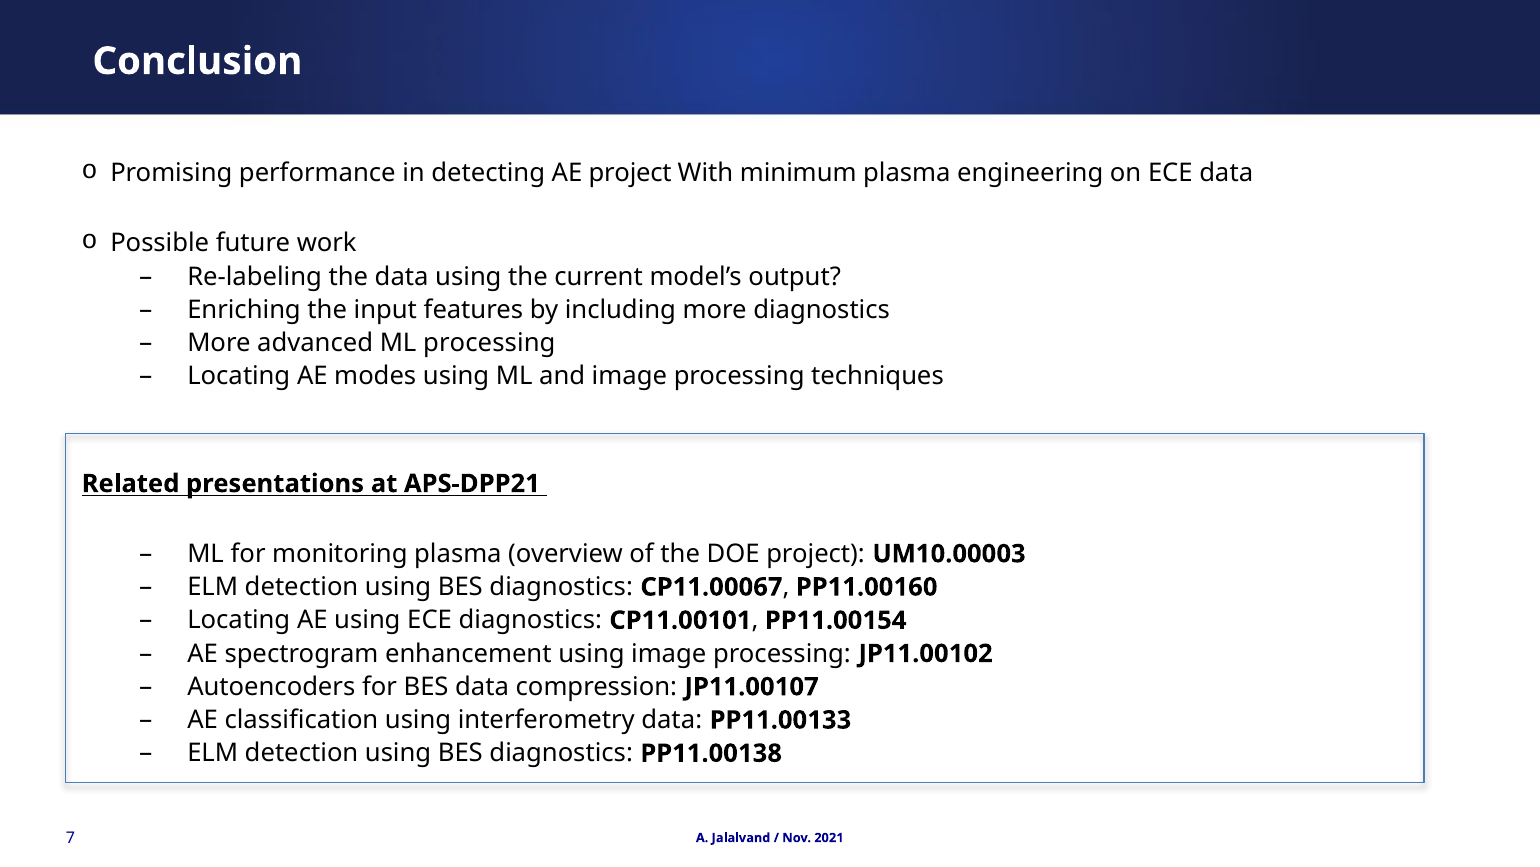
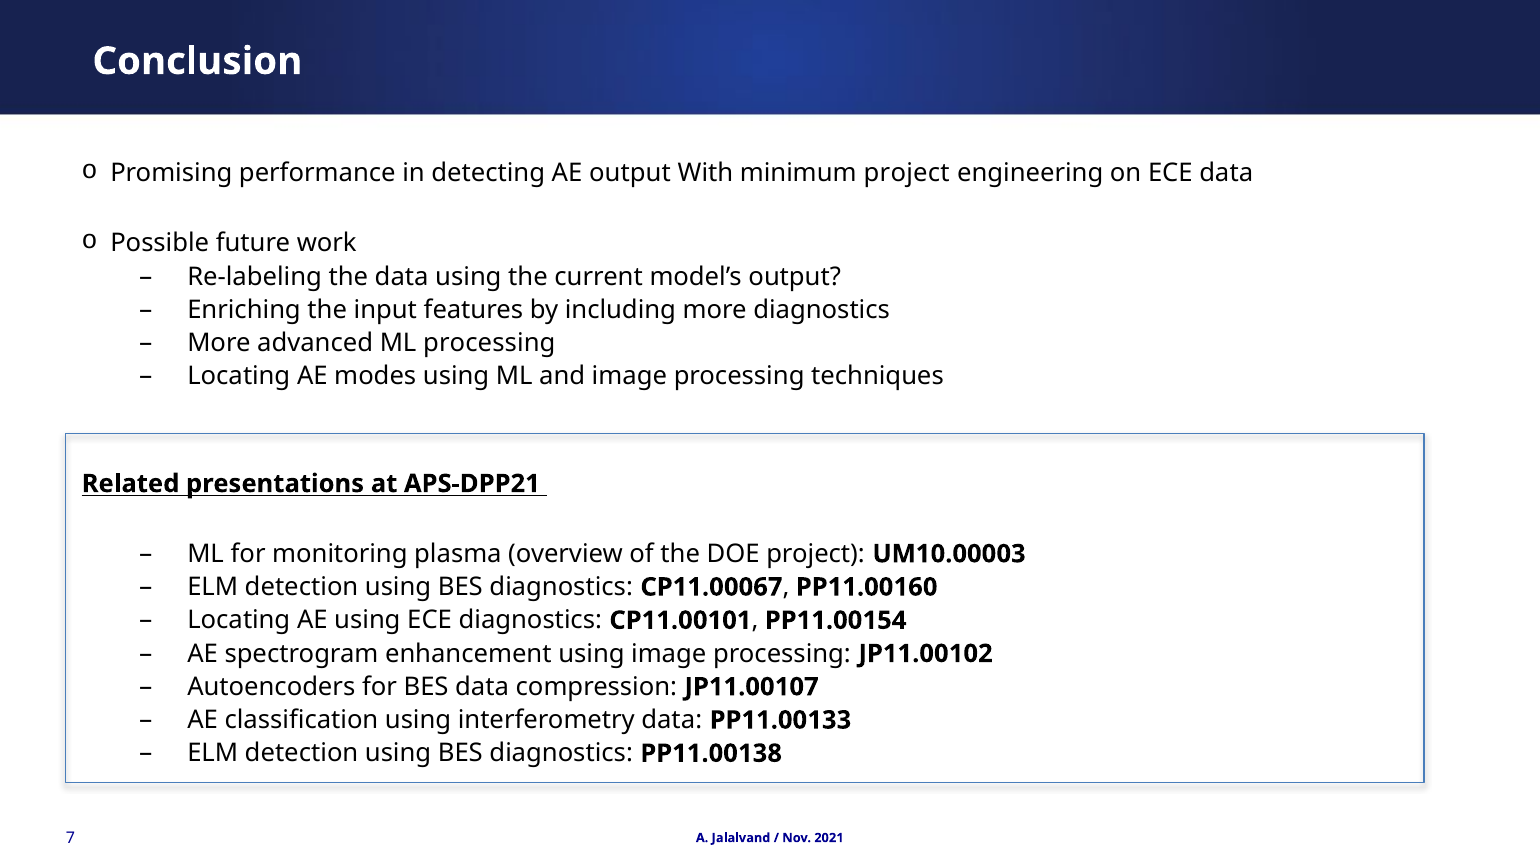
AE project: project -> output
minimum plasma: plasma -> project
